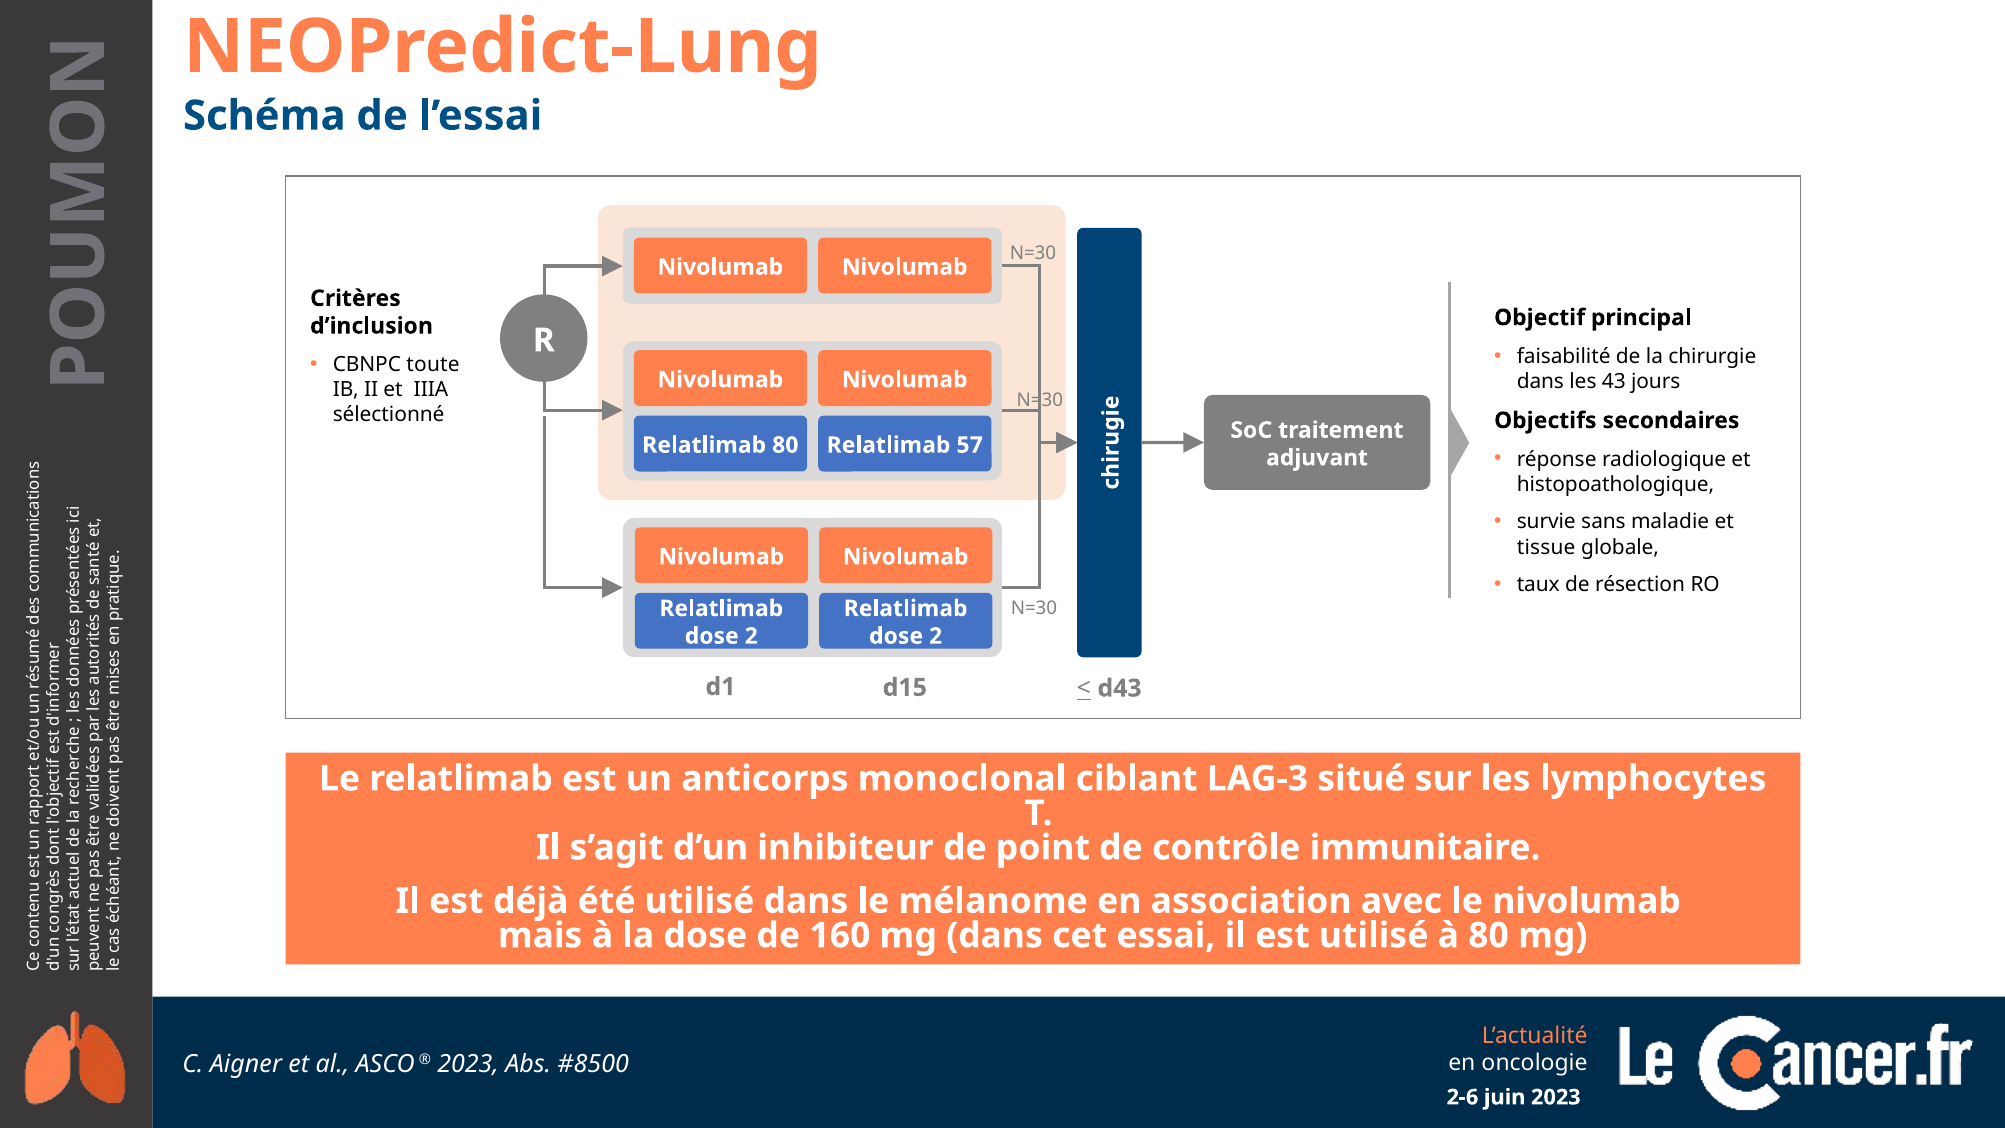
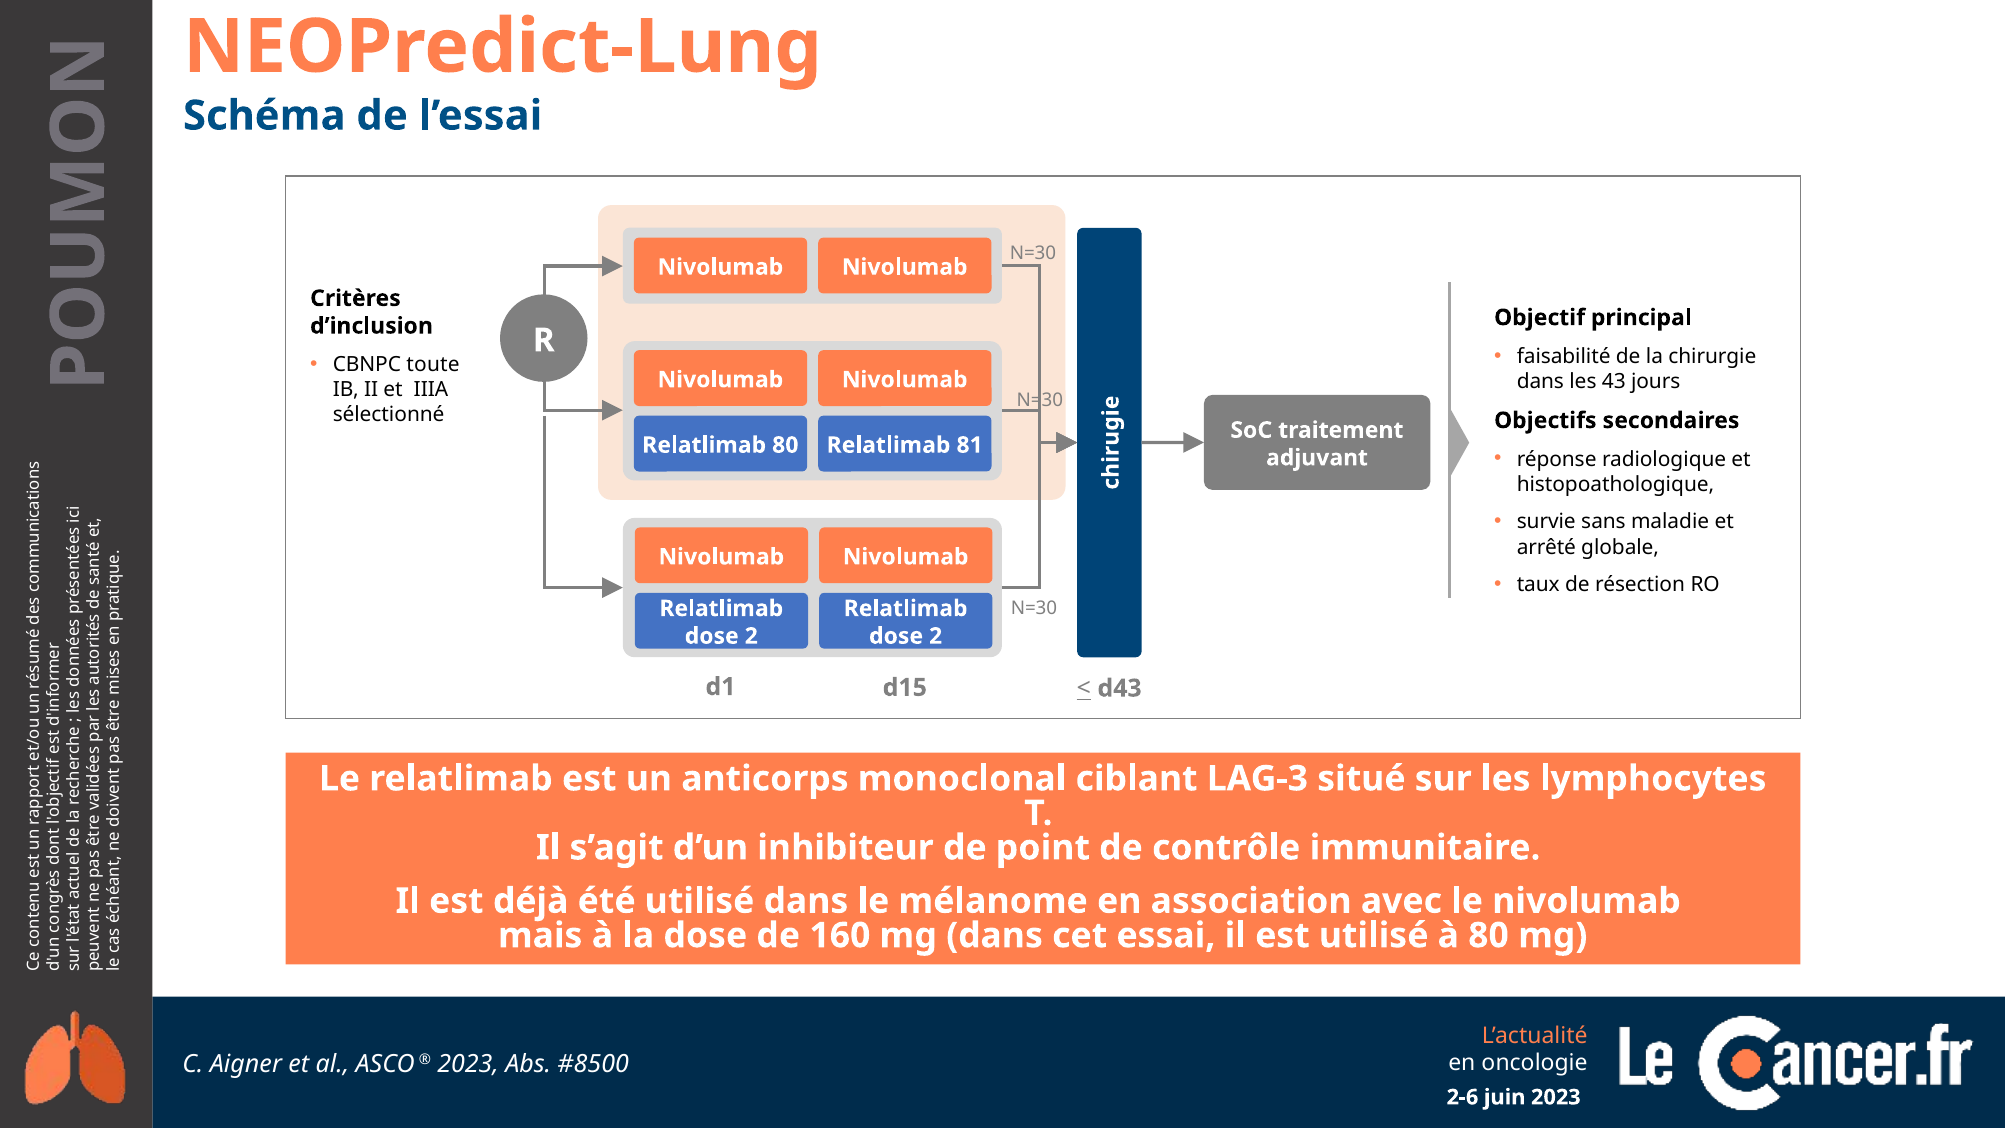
57: 57 -> 81
tissue: tissue -> arrêté
